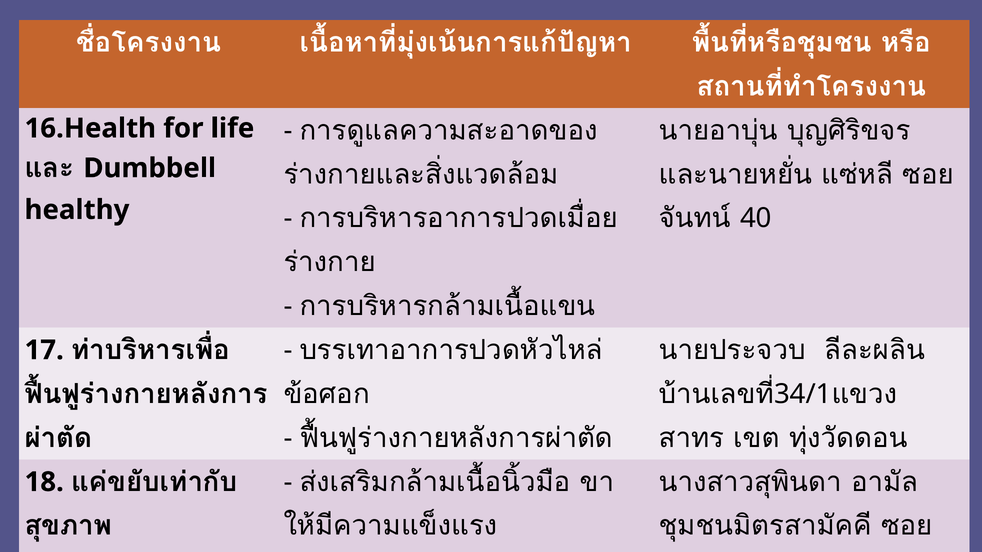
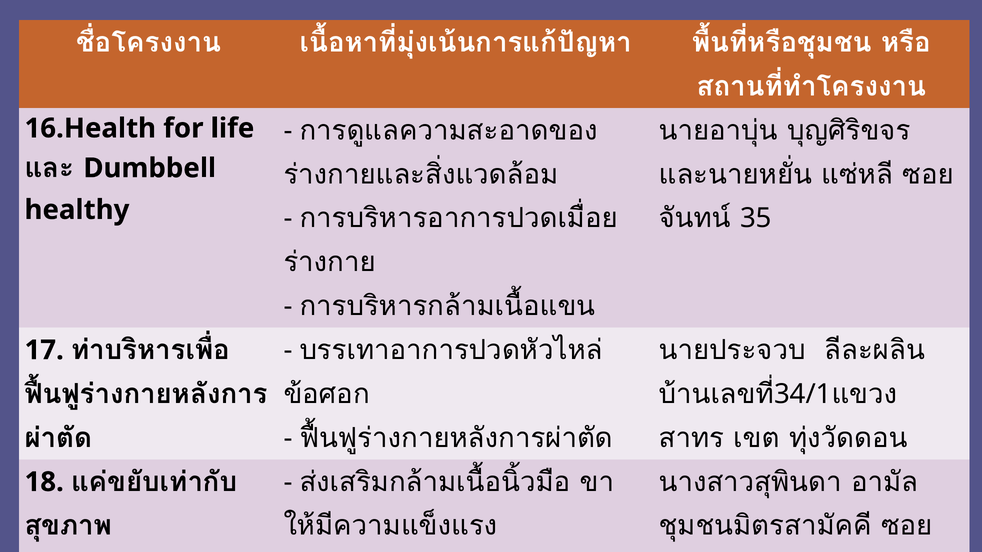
40: 40 -> 35
